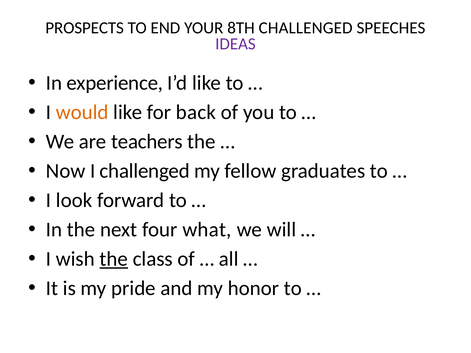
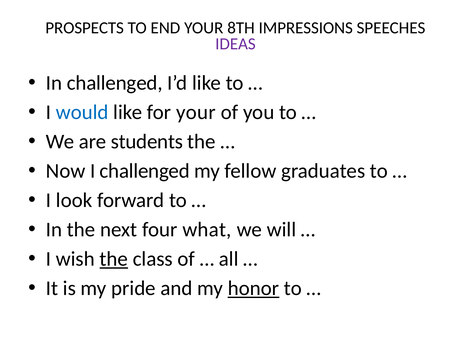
8TH CHALLENGED: CHALLENGED -> IMPRESSIONS
In experience: experience -> challenged
would colour: orange -> blue
for back: back -> your
teachers: teachers -> students
honor underline: none -> present
